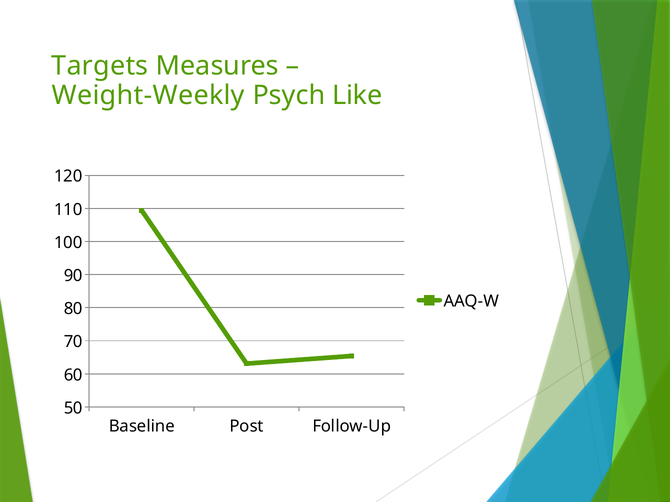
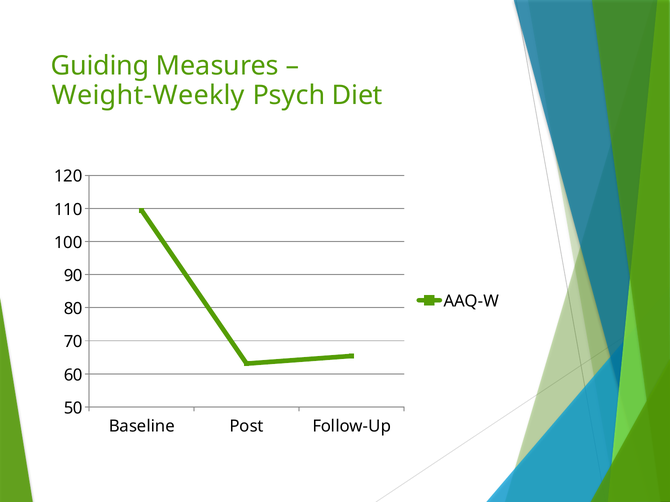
Targets: Targets -> Guiding
Like: Like -> Diet
